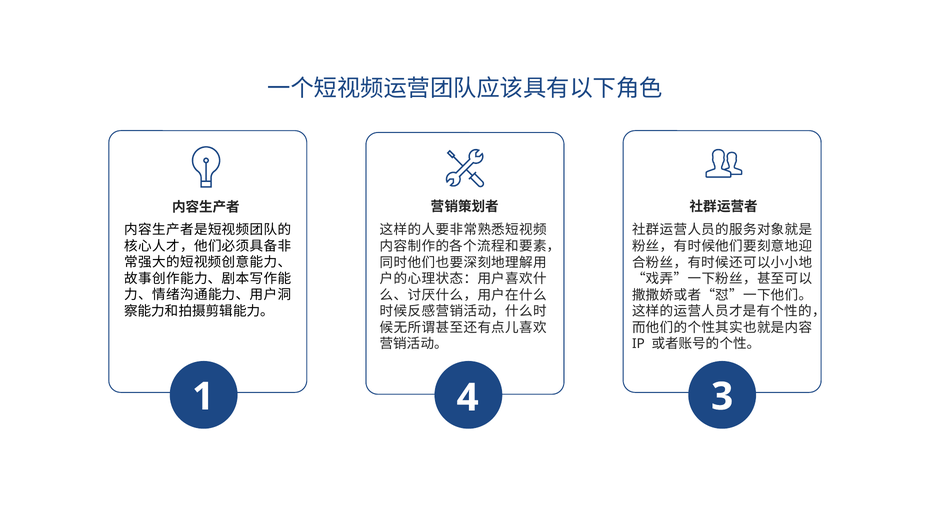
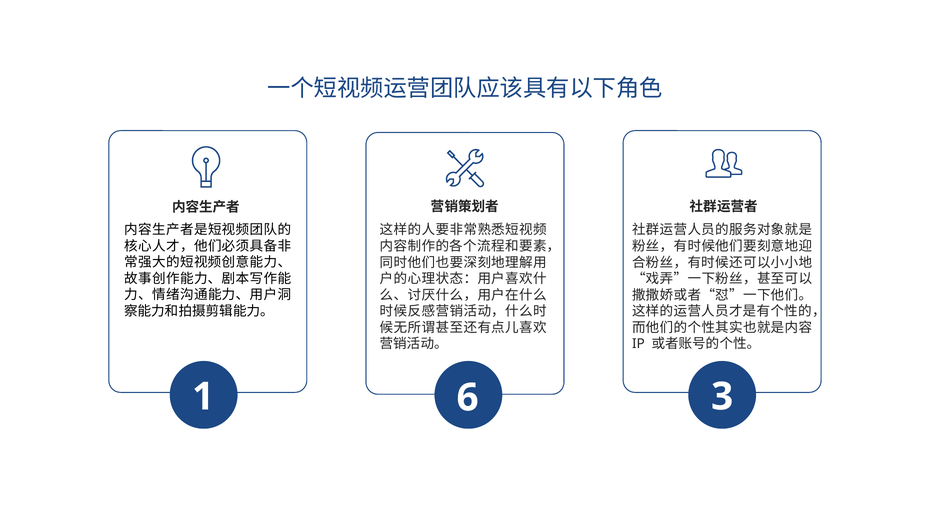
4: 4 -> 6
